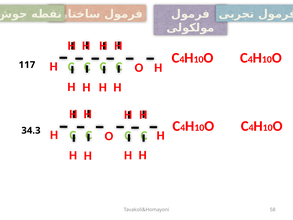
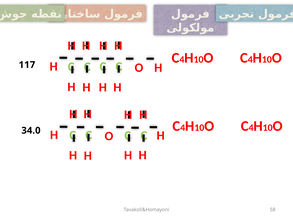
34.3: 34.3 -> 34.0
